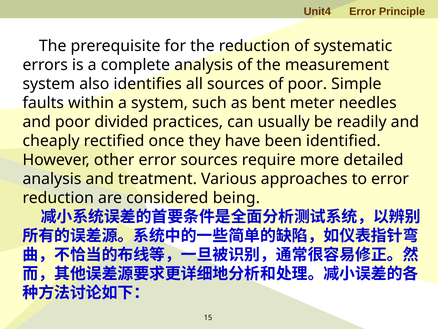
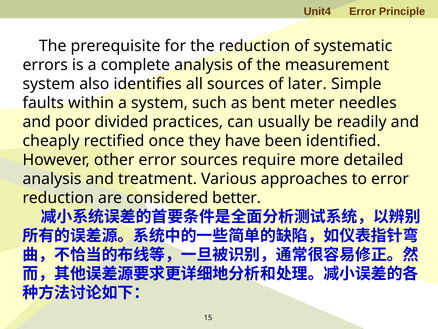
of poor: poor -> later
being: being -> better
